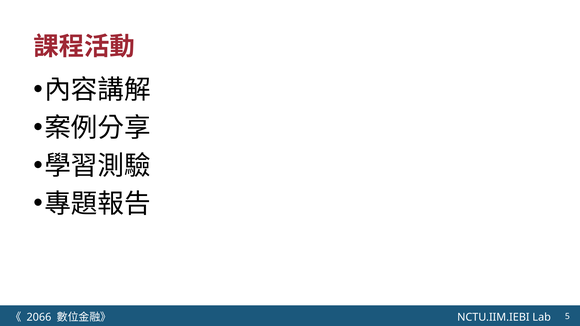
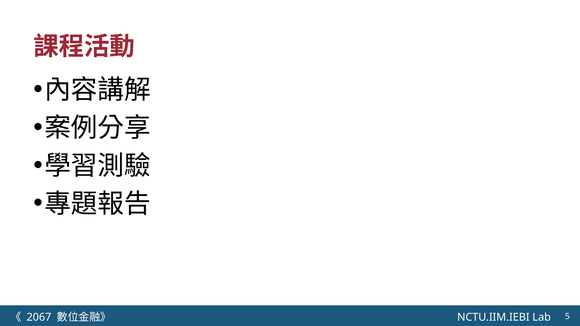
2066: 2066 -> 2067
